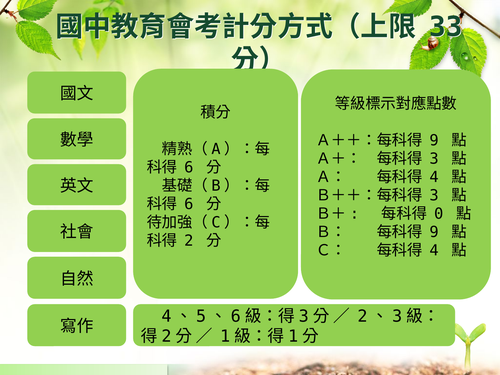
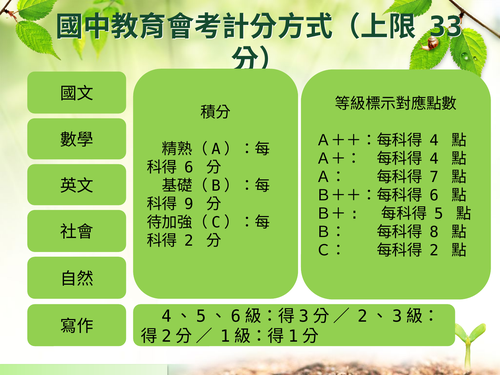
9 at (434, 141): 9 -> 4
3 at (434, 159): 3 -> 4
4 at (434, 177): 4 -> 7
3 at (434, 196): 3 -> 6
6 at (189, 204): 6 -> 9
0: 0 -> 5
9 at (434, 232): 9 -> 8
4 at (434, 250): 4 -> 2
